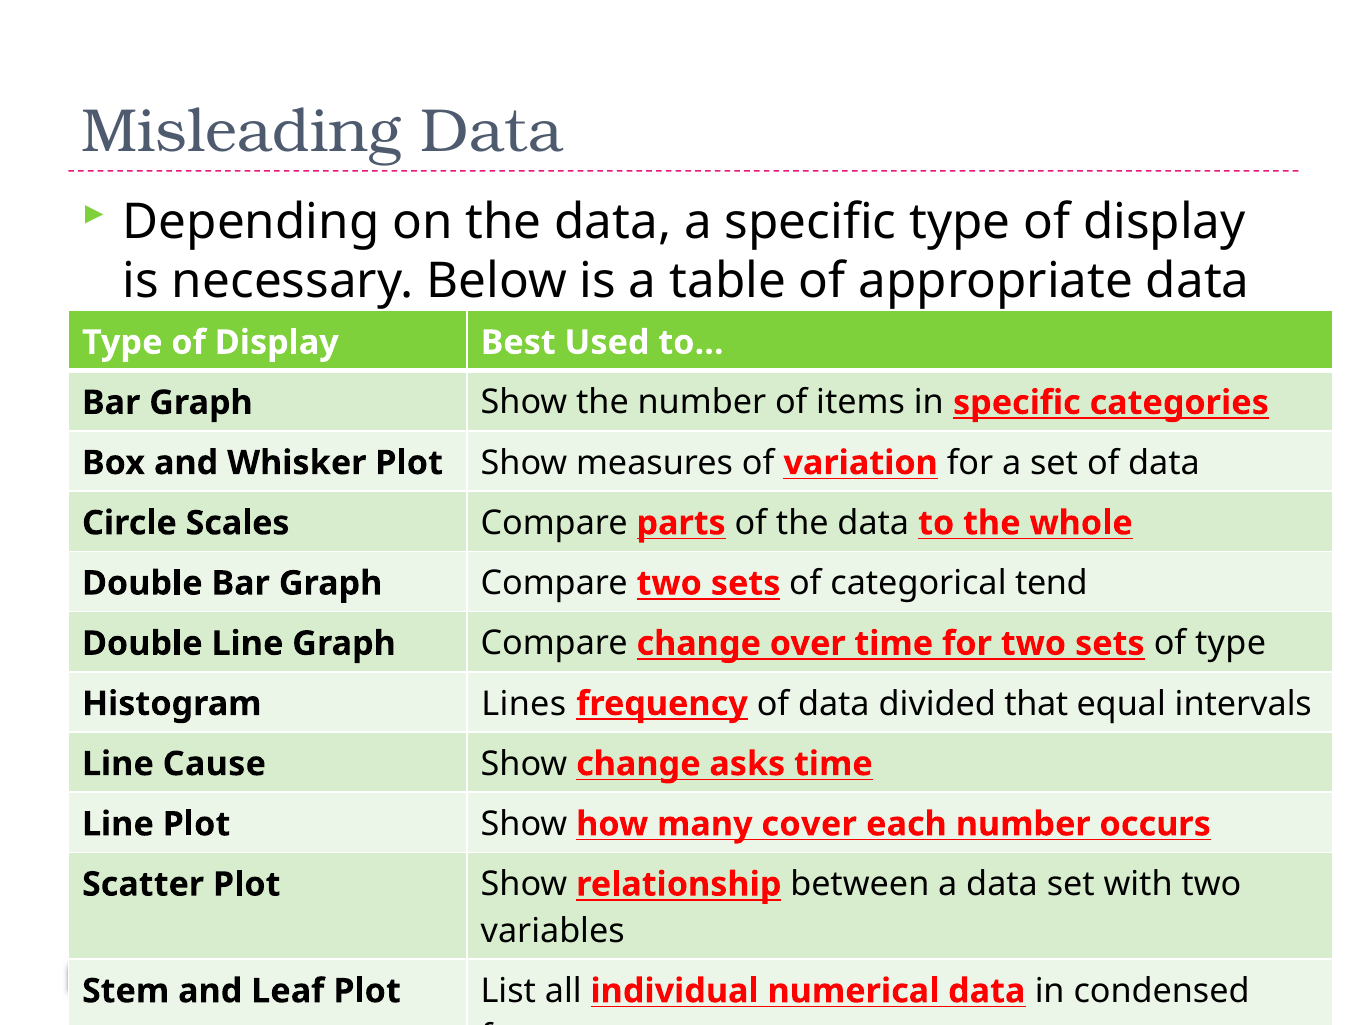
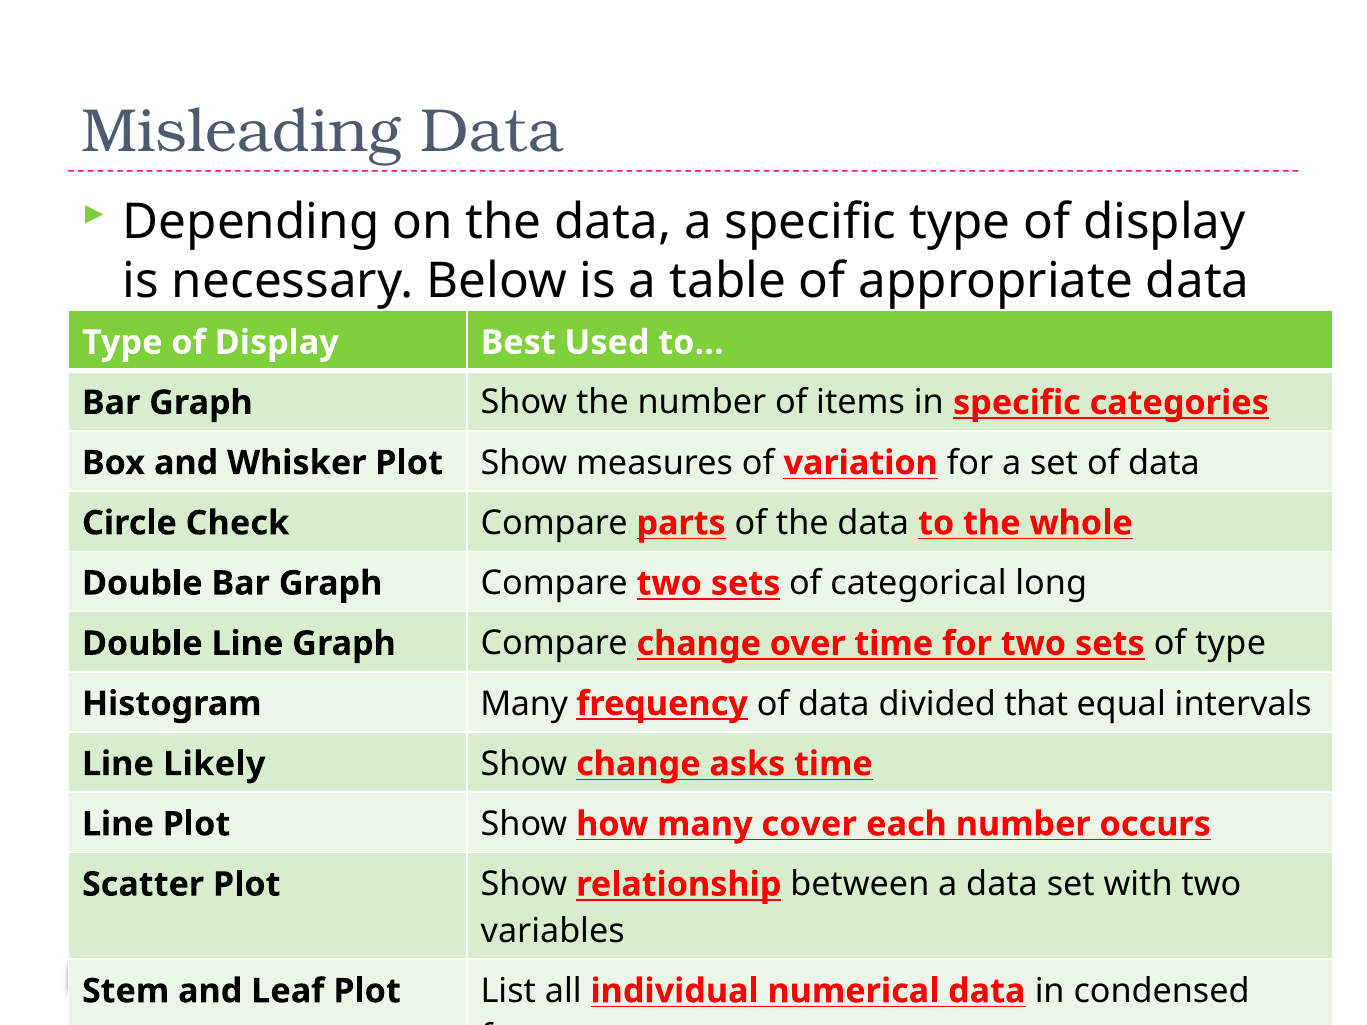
Scales: Scales -> Check
tend: tend -> long
Histogram Lines: Lines -> Many
Cause: Cause -> Likely
